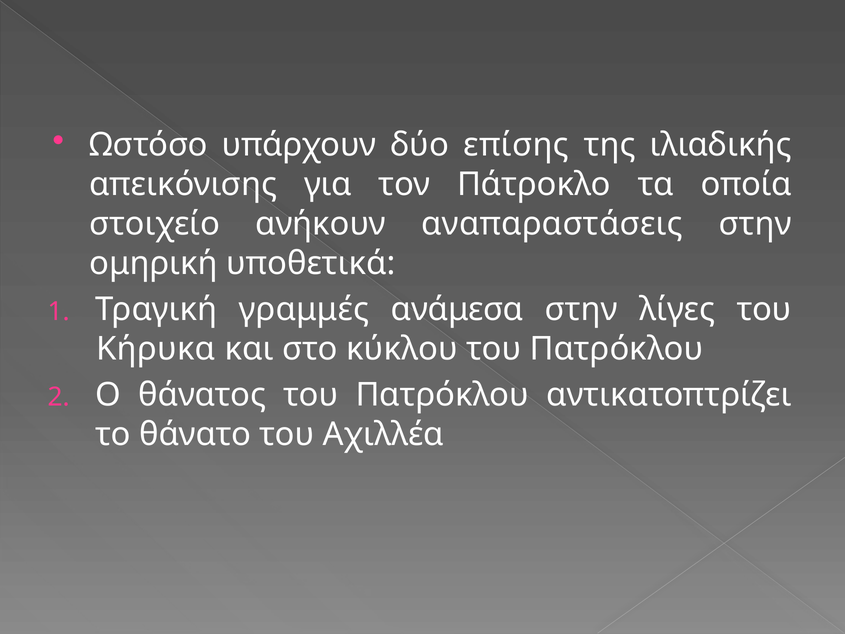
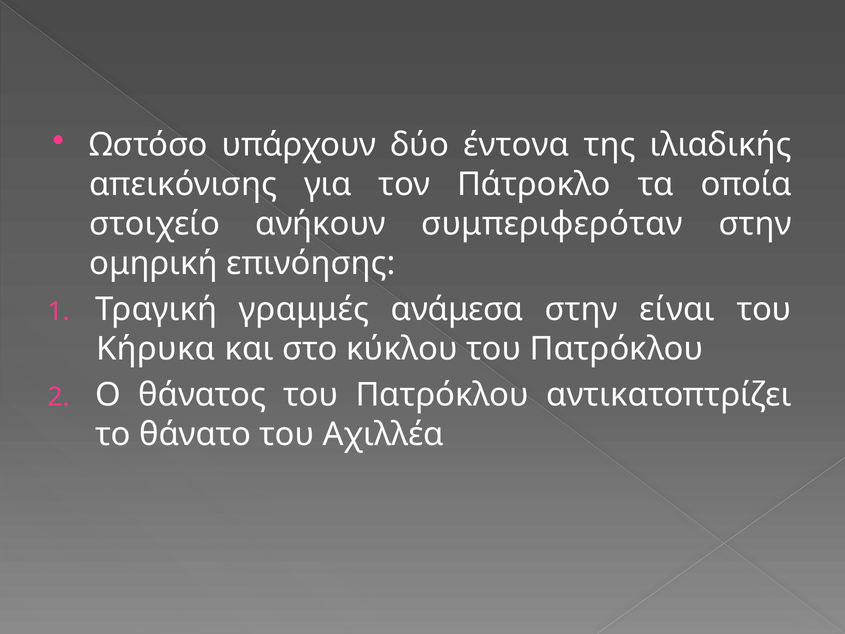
επίσης: επίσης -> έντονα
αναπαραστάσεις: αναπαραστάσεις -> συμπεριφερόταν
υποθετικά: υποθετικά -> επινόησης
λίγες: λίγες -> είναι
